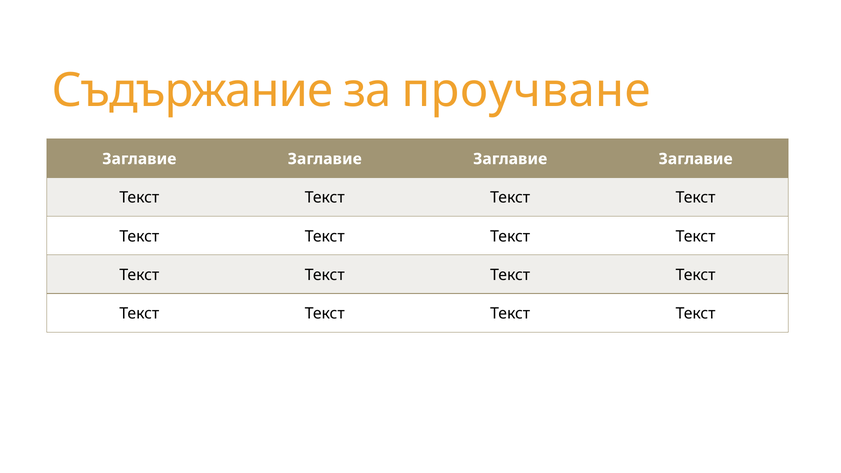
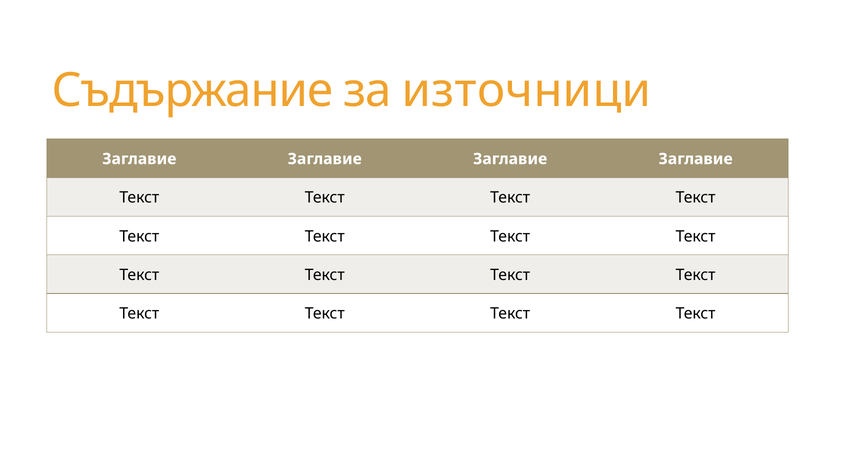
проучване: проучване -> източници
